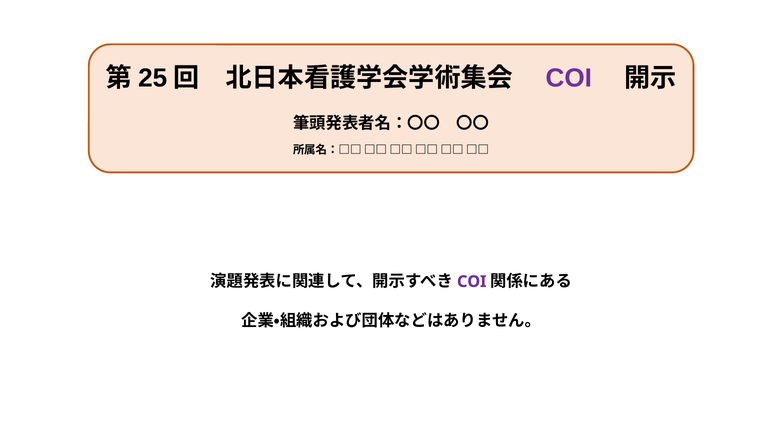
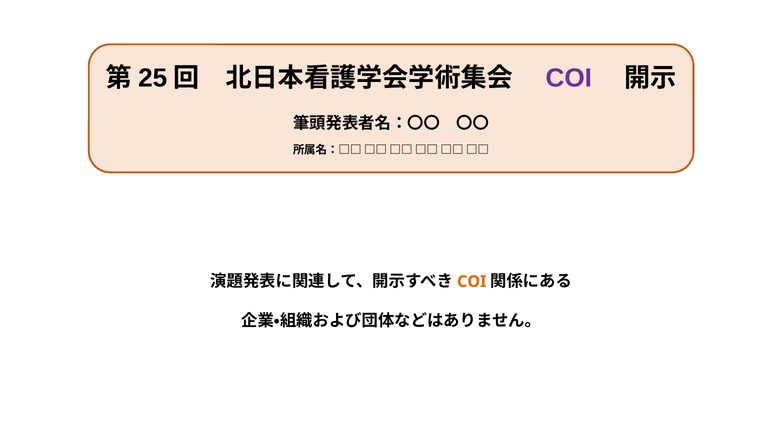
COI at (472, 281) colour: purple -> orange
